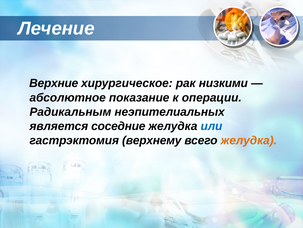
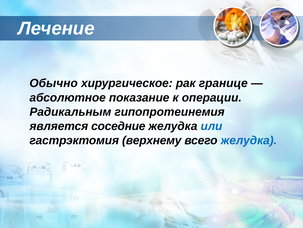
Верхние: Верхние -> Обычно
низкими: низкими -> границе
неэпителиальных: неэпителиальных -> гипопротеинемия
желудка at (249, 140) colour: orange -> blue
